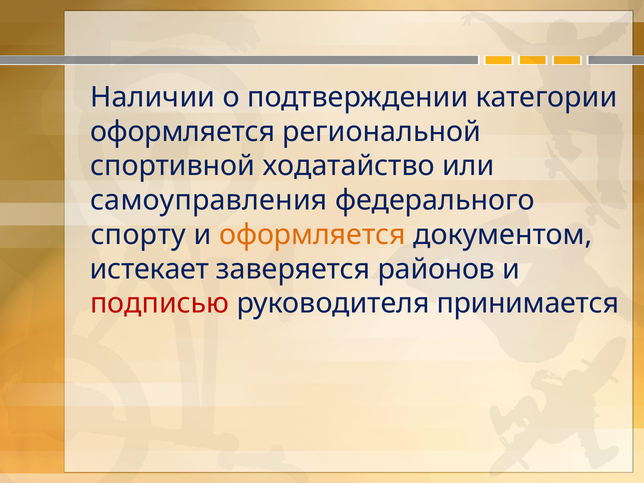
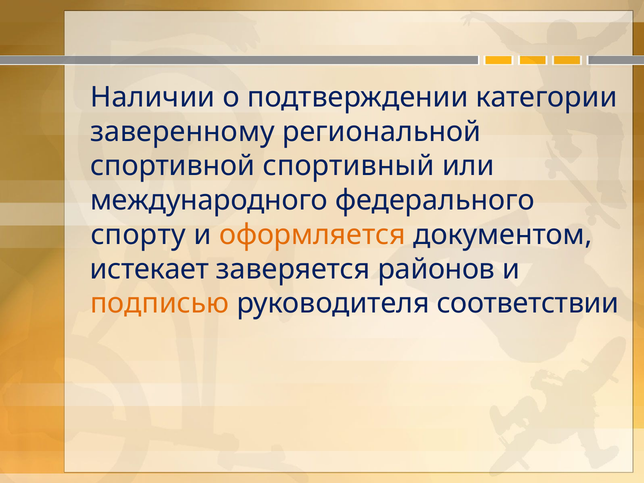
оформляется at (183, 132): оформляется -> заверенному
ходатайство: ходатайство -> спортивный
самоуправления: самоуправления -> международного
подписью colour: red -> orange
принимается: принимается -> соответствии
